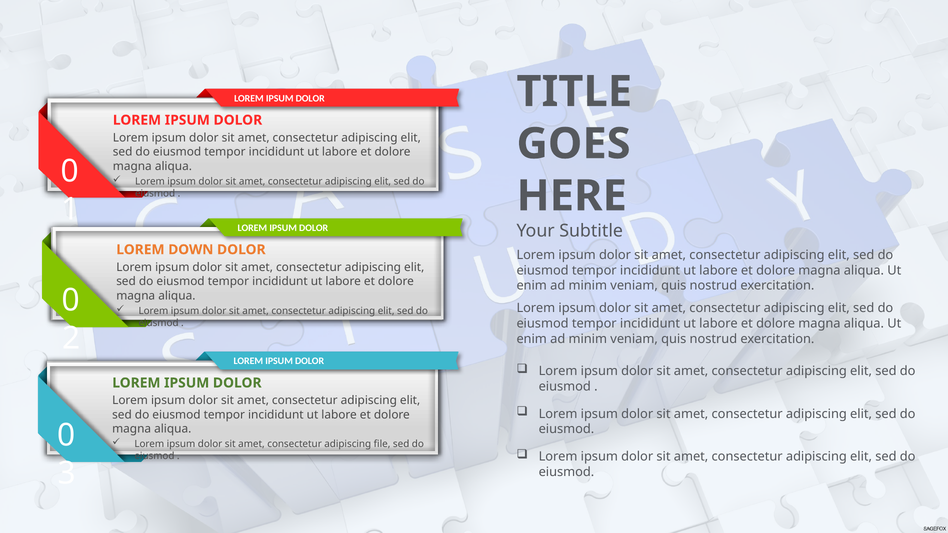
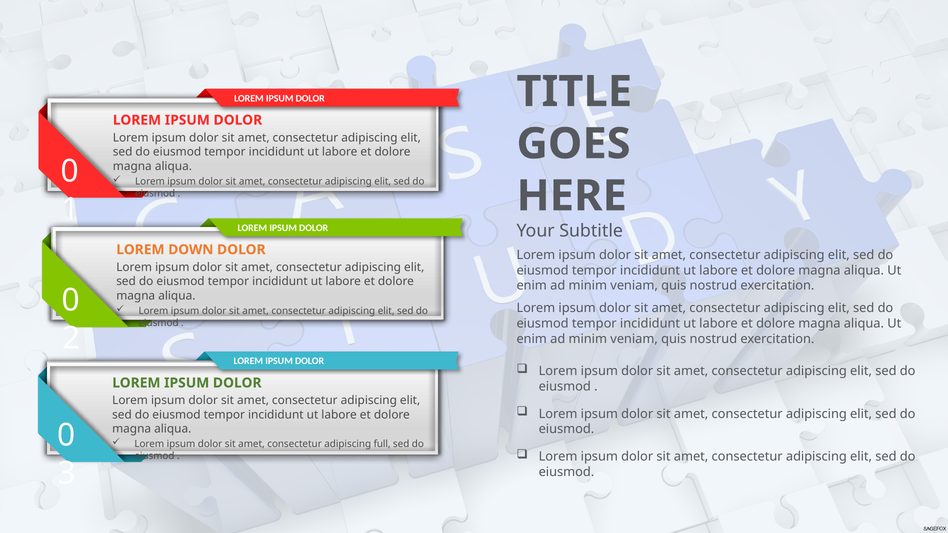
file: file -> full
